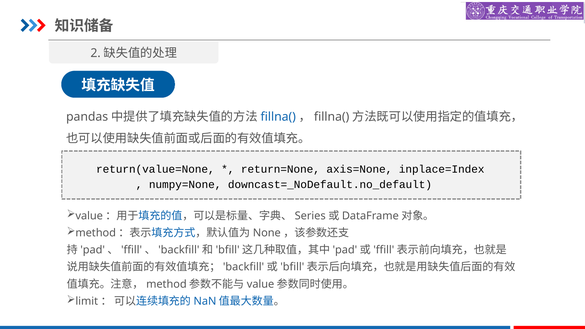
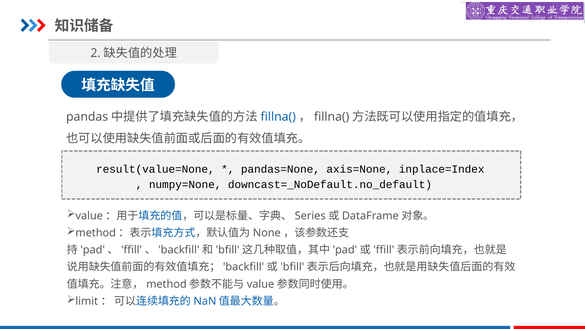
return(value=None: return(value=None -> result(value=None
return=None: return=None -> pandas=None
